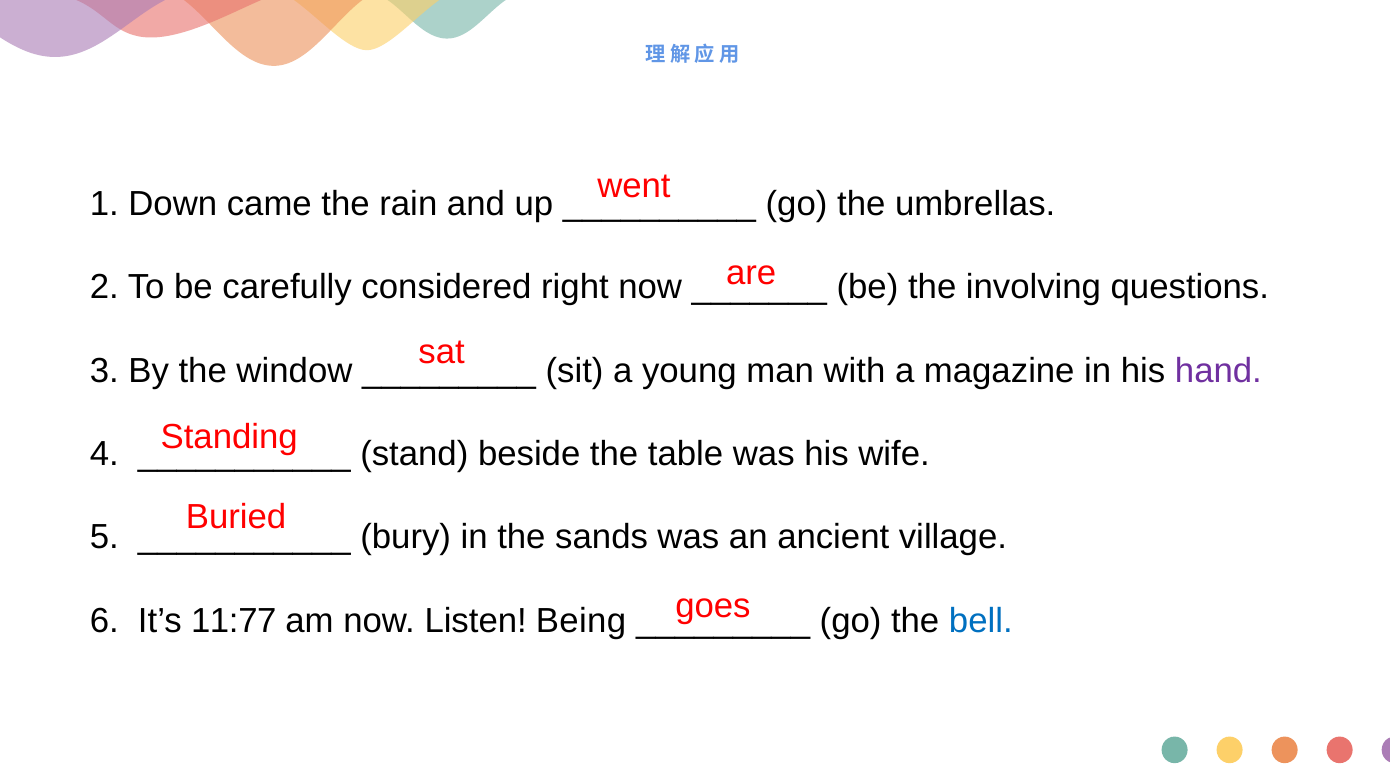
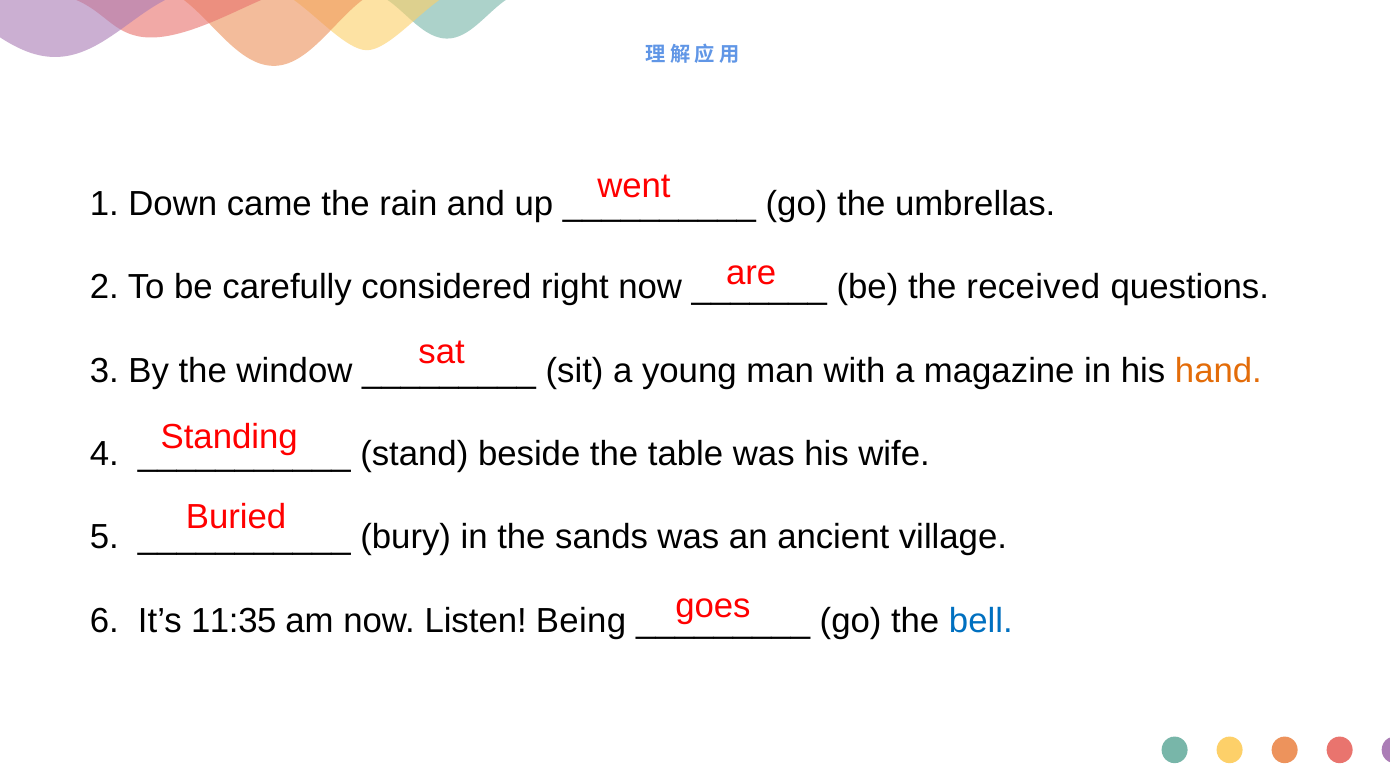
involving: involving -> received
hand colour: purple -> orange
11:77: 11:77 -> 11:35
